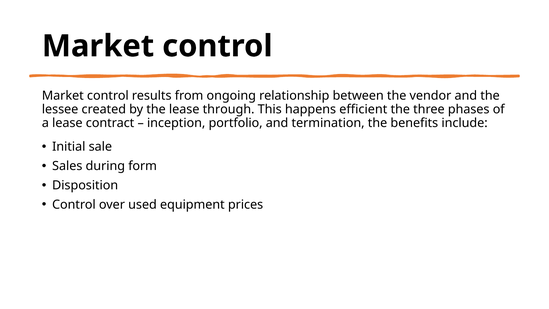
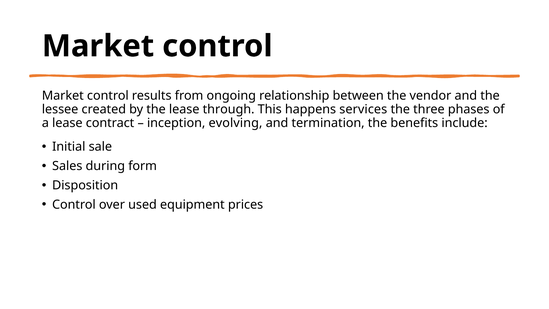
efficient: efficient -> services
portfolio: portfolio -> evolving
